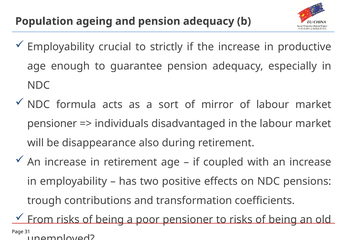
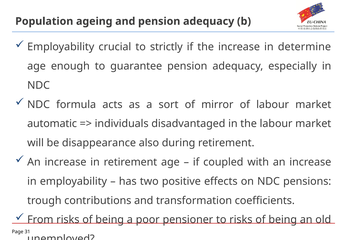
productive: productive -> determine
pensioner at (52, 124): pensioner -> automatic
